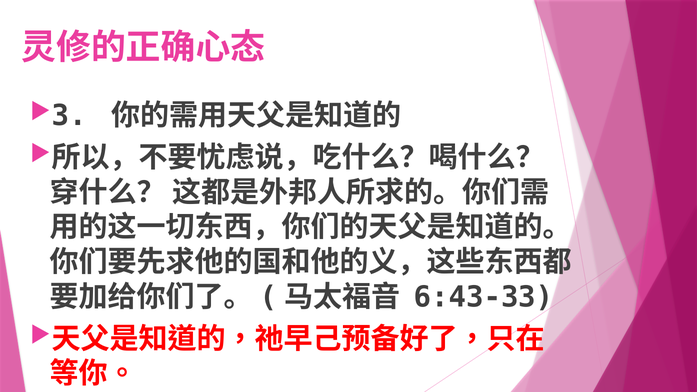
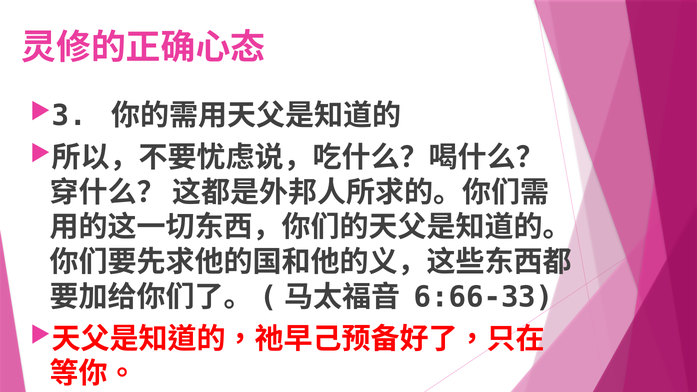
6:43-33: 6:43-33 -> 6:66-33
